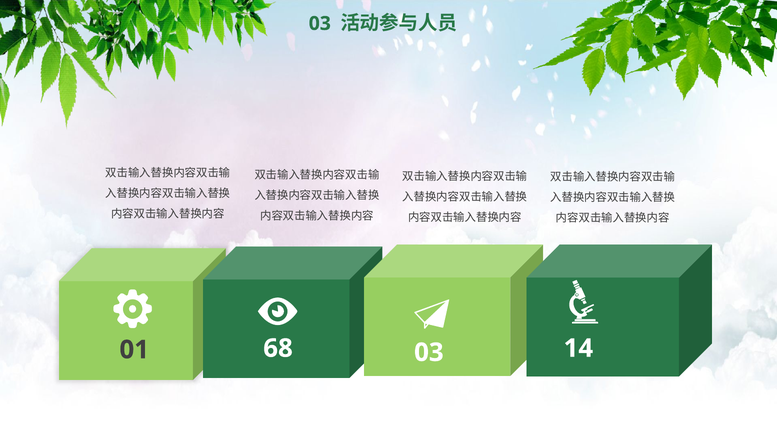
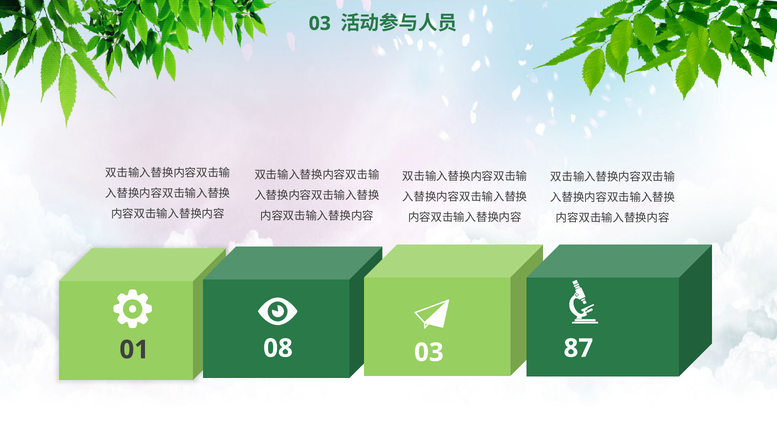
68: 68 -> 08
14: 14 -> 87
